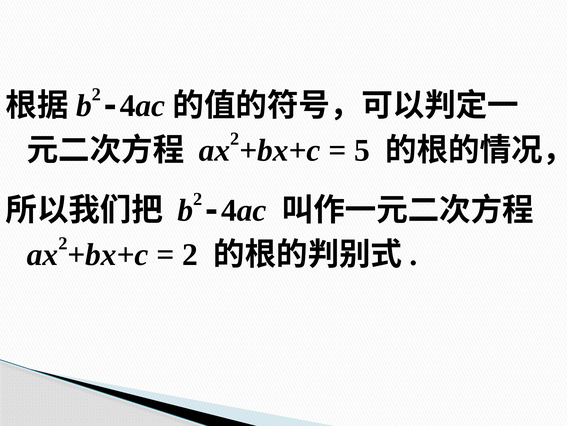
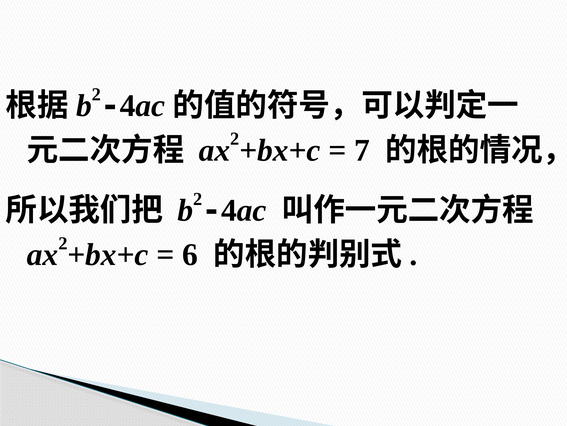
5: 5 -> 7
2 at (190, 254): 2 -> 6
